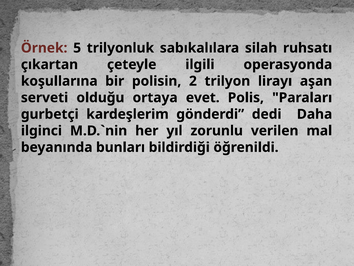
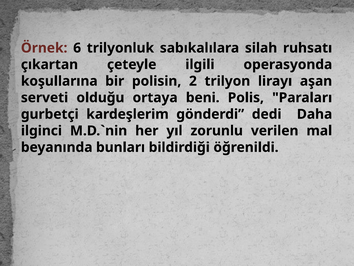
5: 5 -> 6
evet: evet -> beni
